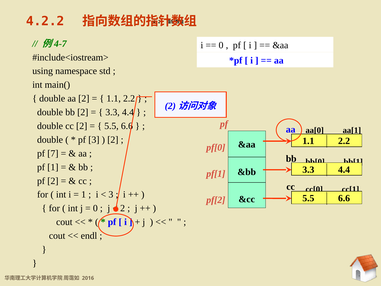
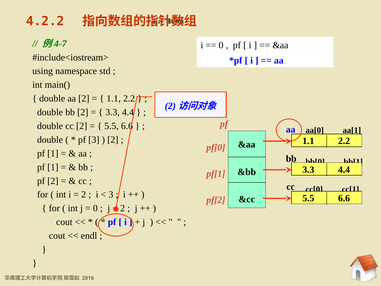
7 at (53, 153): 7 -> 1
1 at (84, 194): 1 -> 2
